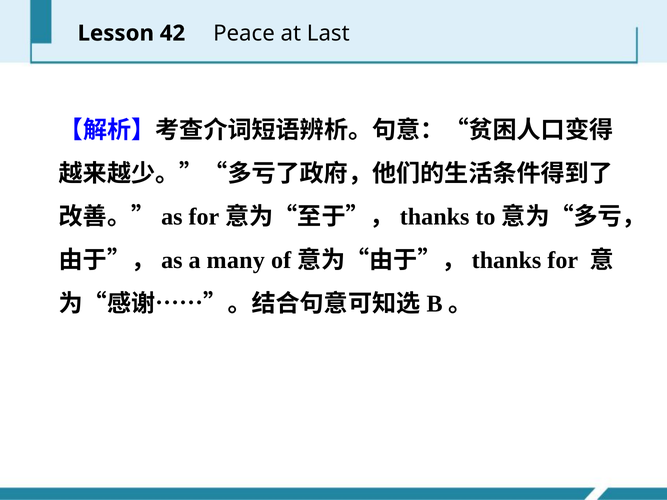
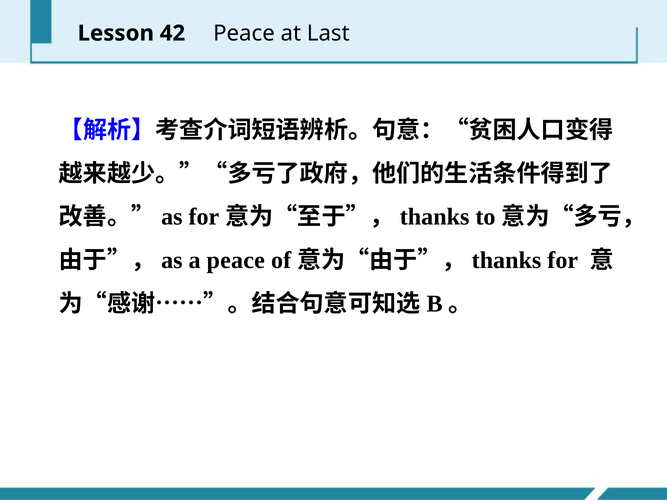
a many: many -> peace
